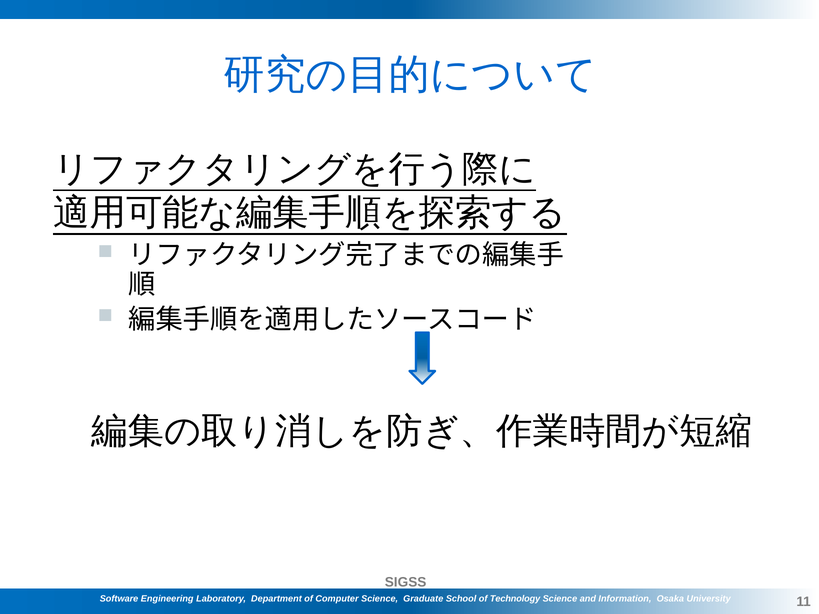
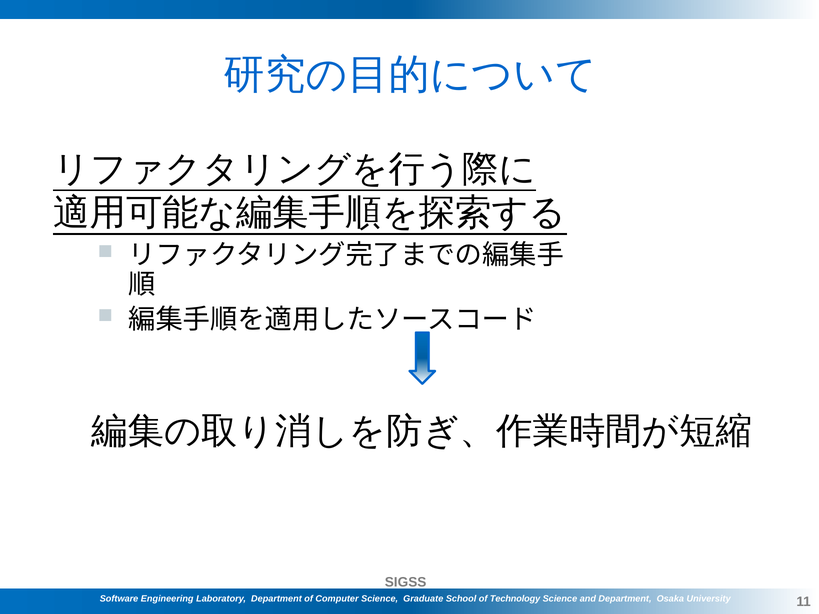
and Information: Information -> Department
